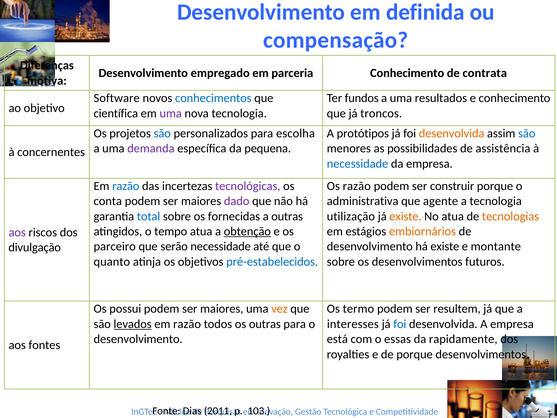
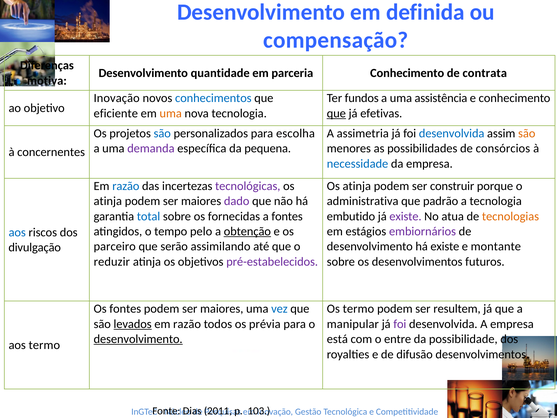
empregado: empregado -> quantidade
Software at (117, 98): Software -> Inovação
resultados: resultados -> assistência
científica: científica -> eficiente
uma at (171, 113) colour: purple -> orange
que at (336, 113) underline: none -> present
troncos: troncos -> efetivas
protótipos: protótipos -> assimetria
desenvolvida at (452, 133) colour: orange -> blue
são at (527, 133) colour: blue -> orange
assistência: assistência -> consórcios
razão at (357, 186): razão -> atinja
conta at (108, 201): conta -> atinja
agente: agente -> padrão
a outras: outras -> fontes
utilização: utilização -> embutido
existe at (405, 216) colour: orange -> purple
tempo atua: atua -> pelo
embiornários colour: orange -> purple
aos at (17, 232) colour: purple -> blue
serão necessidade: necessidade -> assimilando
quanto: quanto -> reduzir
pré-estabelecidos colour: blue -> purple
Os possui: possui -> fontes
vez colour: orange -> blue
os outras: outras -> prévia
interesses: interesses -> manipular
foi at (400, 324) colour: blue -> purple
desenvolvimento at (138, 339) underline: none -> present
essas: essas -> entre
rapidamente: rapidamente -> possibilidade
aos fontes: fontes -> termo
de porque: porque -> difusão
